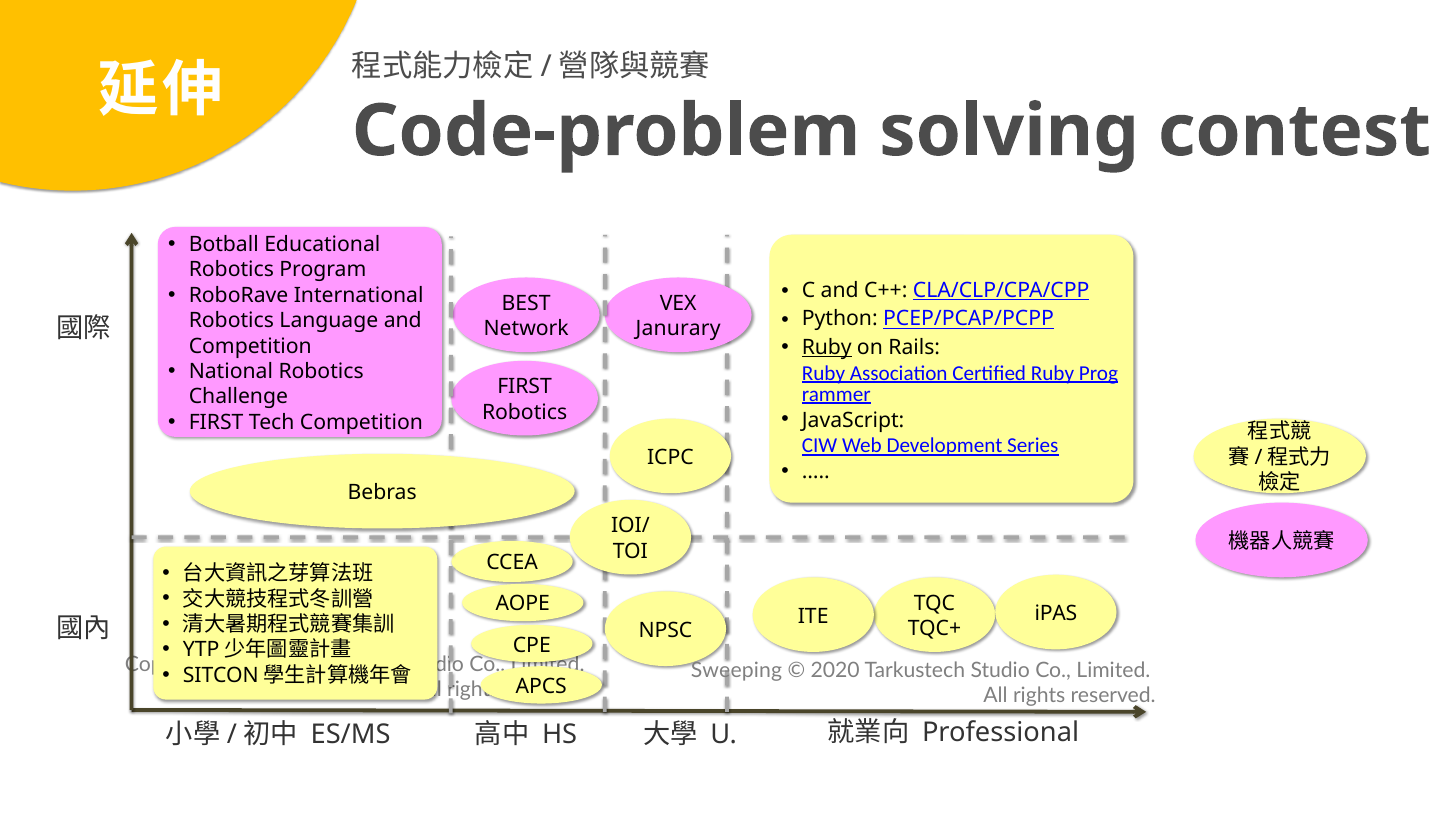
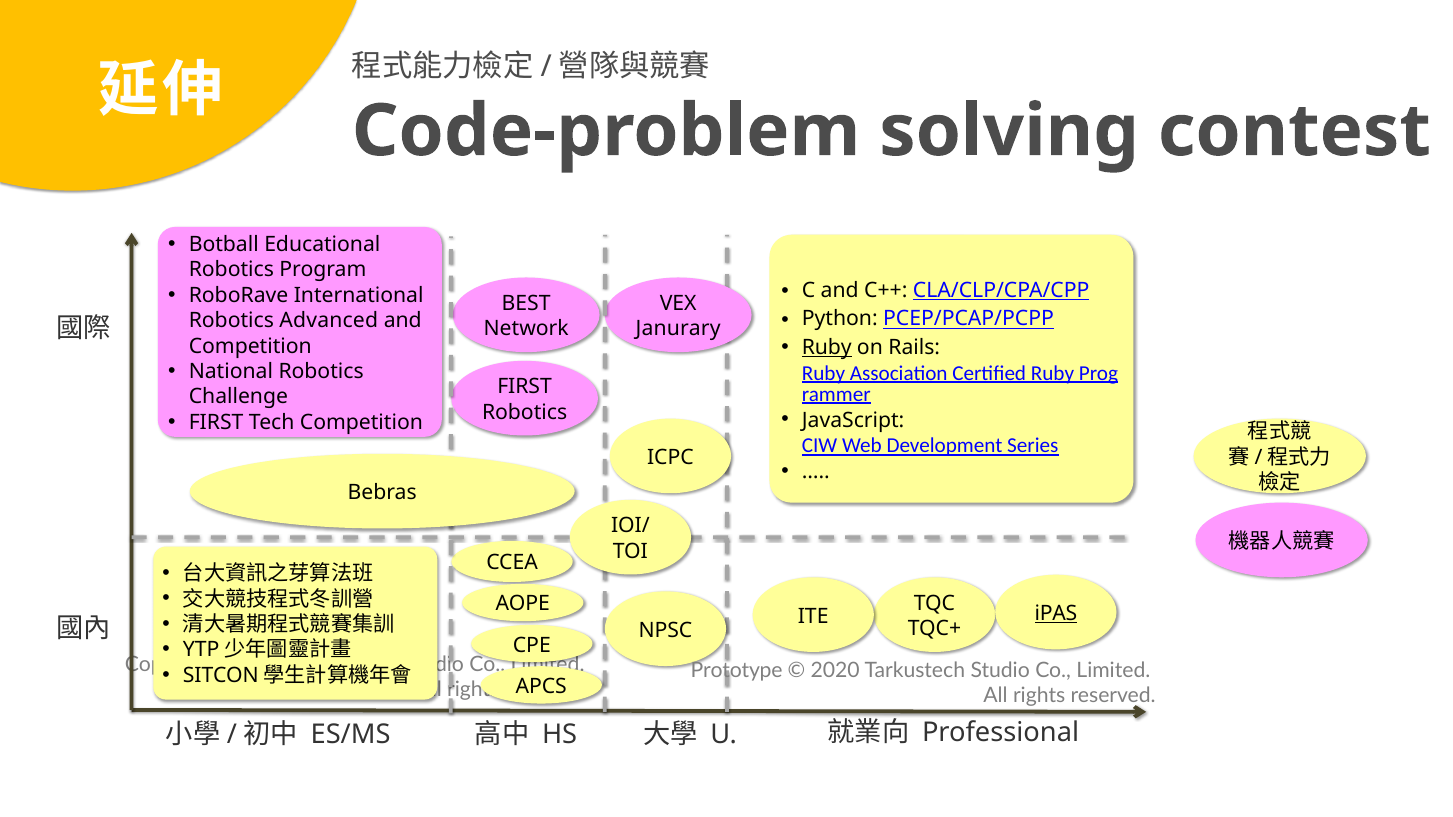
Language: Language -> Advanced
iPAS underline: none -> present
Sweeping: Sweeping -> Prototype
